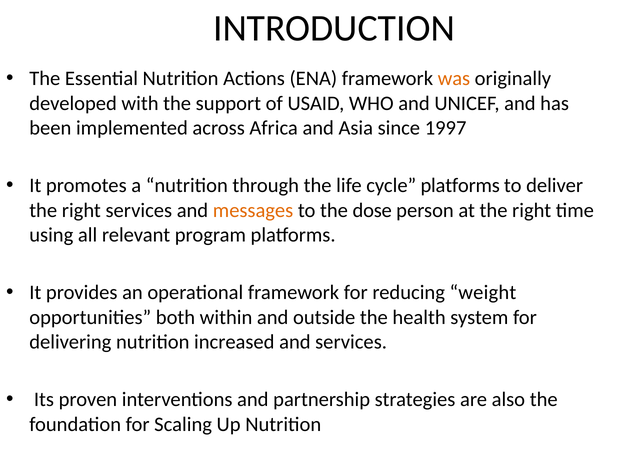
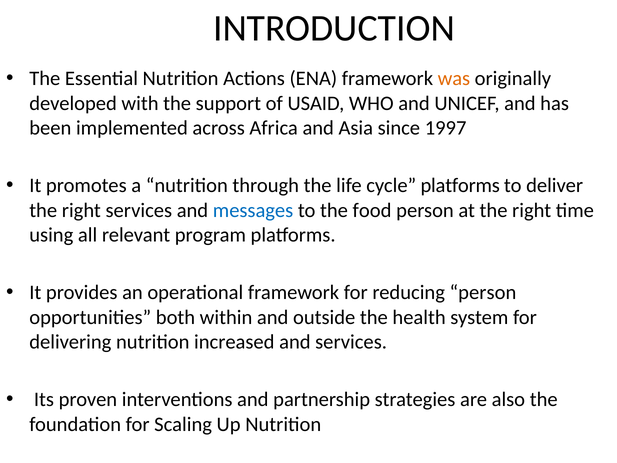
messages colour: orange -> blue
dose: dose -> food
reducing weight: weight -> person
